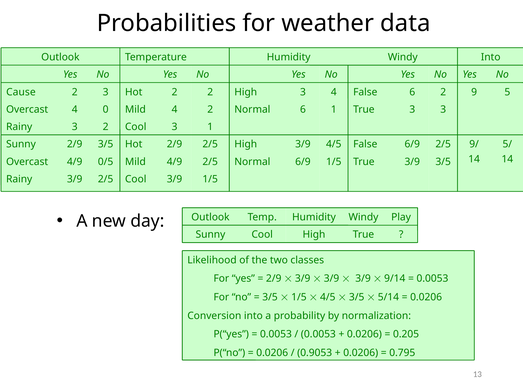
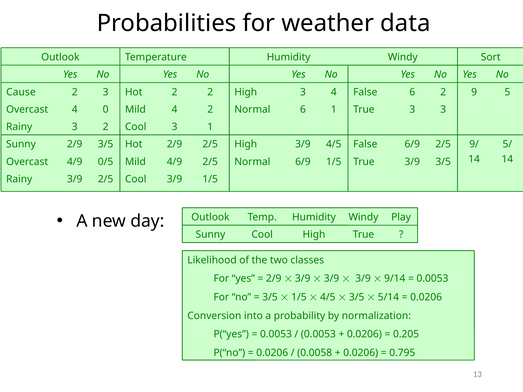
Into at (491, 57): Into -> Sort
0.9053: 0.9053 -> 0.0058
